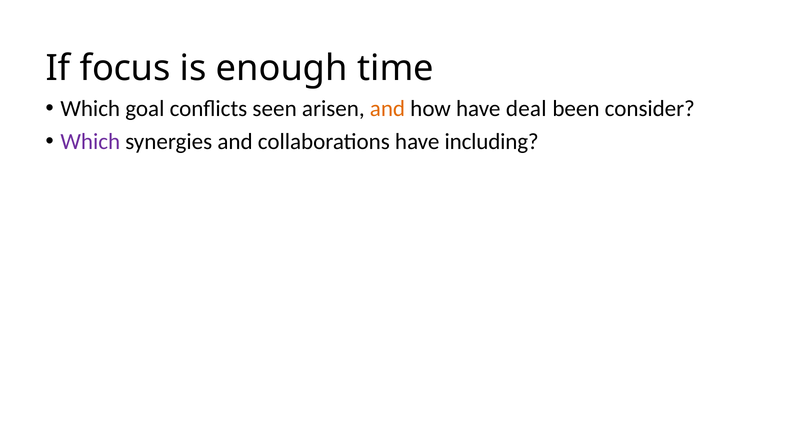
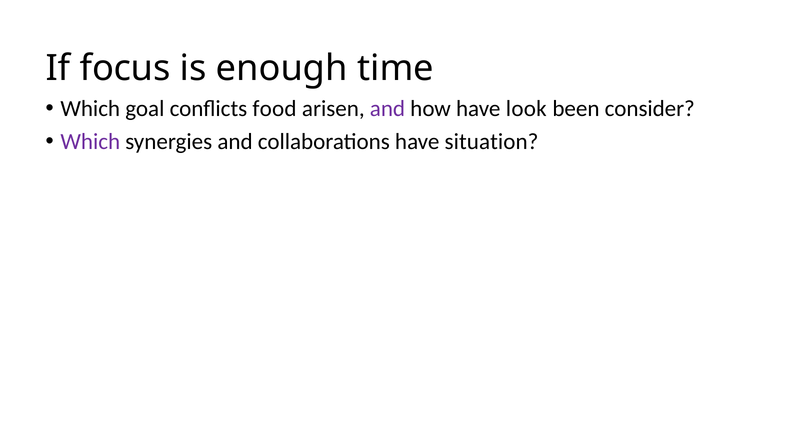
seen: seen -> food
and at (387, 108) colour: orange -> purple
deal: deal -> look
including: including -> situation
